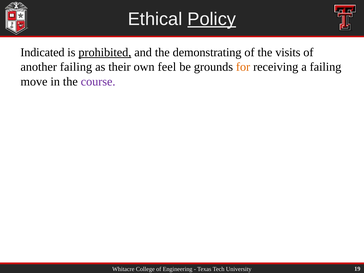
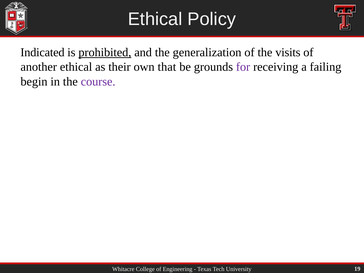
Policy underline: present -> none
demonstrating: demonstrating -> generalization
another failing: failing -> ethical
feel: feel -> that
for colour: orange -> purple
move: move -> begin
